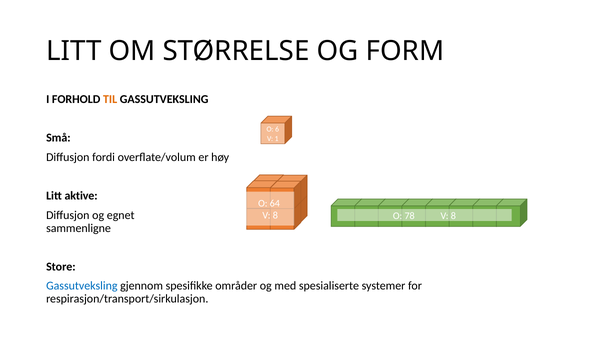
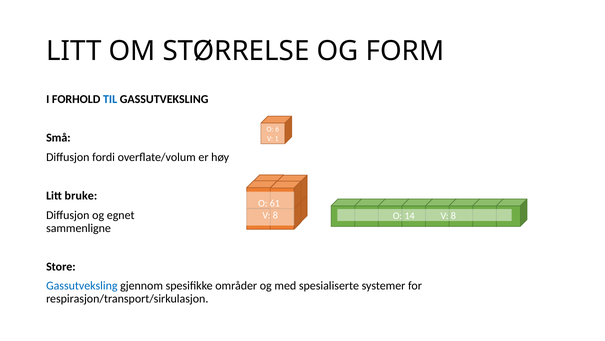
TIL colour: orange -> blue
aktive: aktive -> bruke
64: 64 -> 61
78: 78 -> 14
